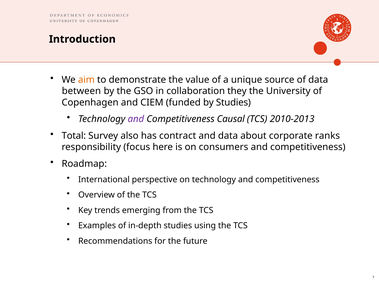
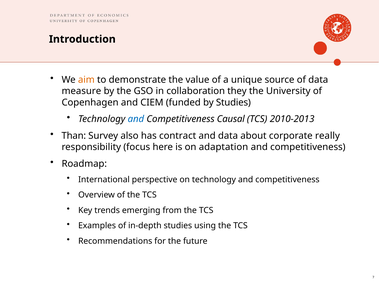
between: between -> measure
and at (136, 119) colour: purple -> blue
Total: Total -> Than
ranks: ranks -> really
consumers: consumers -> adaptation
